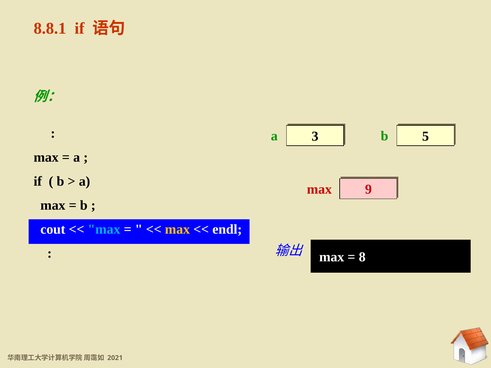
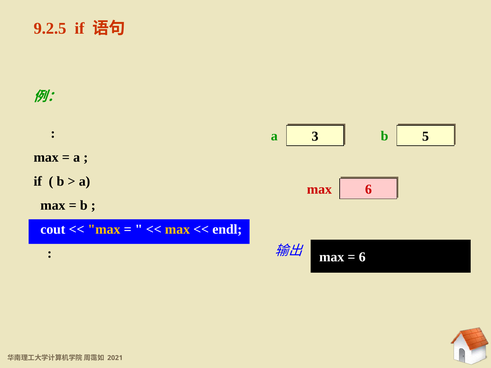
8.8.1: 8.8.1 -> 9.2.5
max 9: 9 -> 6
max at (104, 229) colour: light blue -> yellow
8 at (362, 257): 8 -> 6
